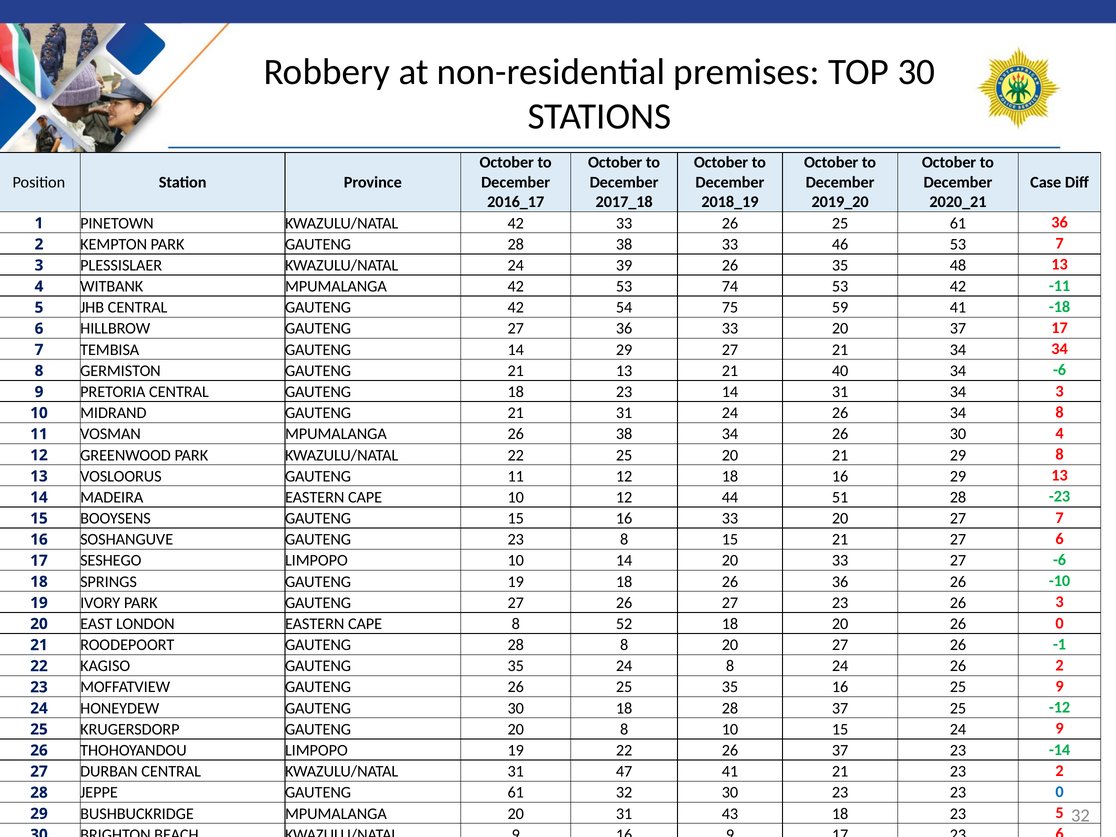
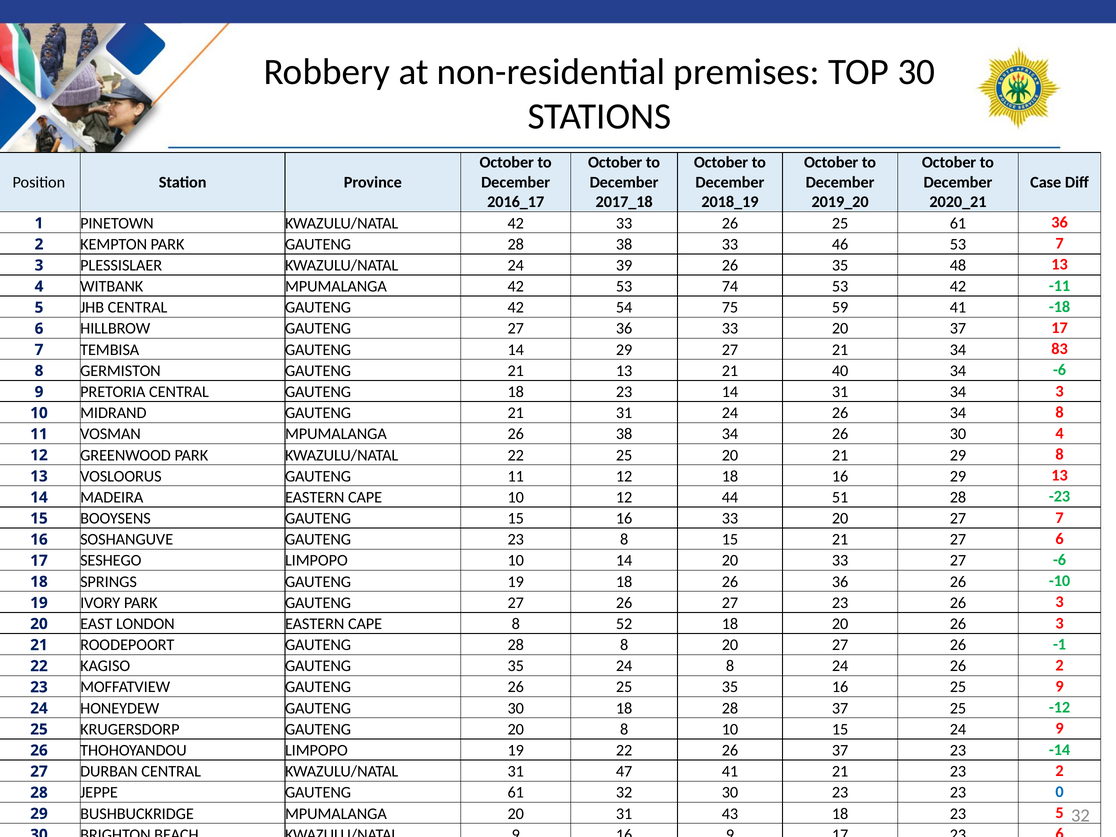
34 34: 34 -> 83
20 26 0: 0 -> 3
